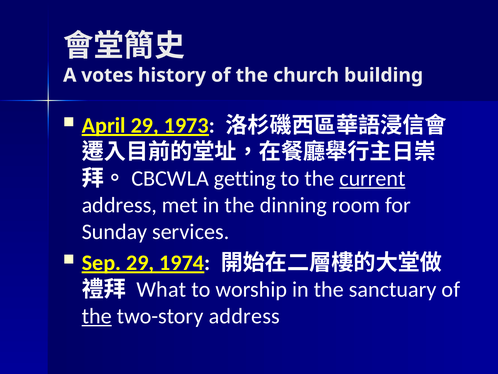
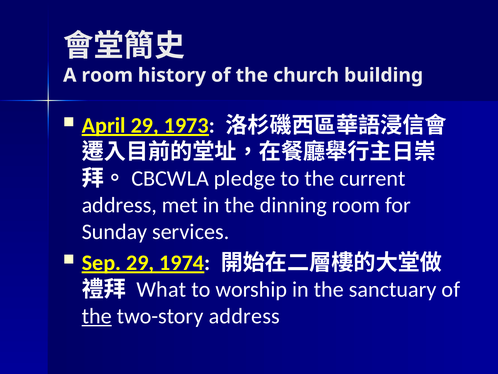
A votes: votes -> room
getting: getting -> pledge
current underline: present -> none
